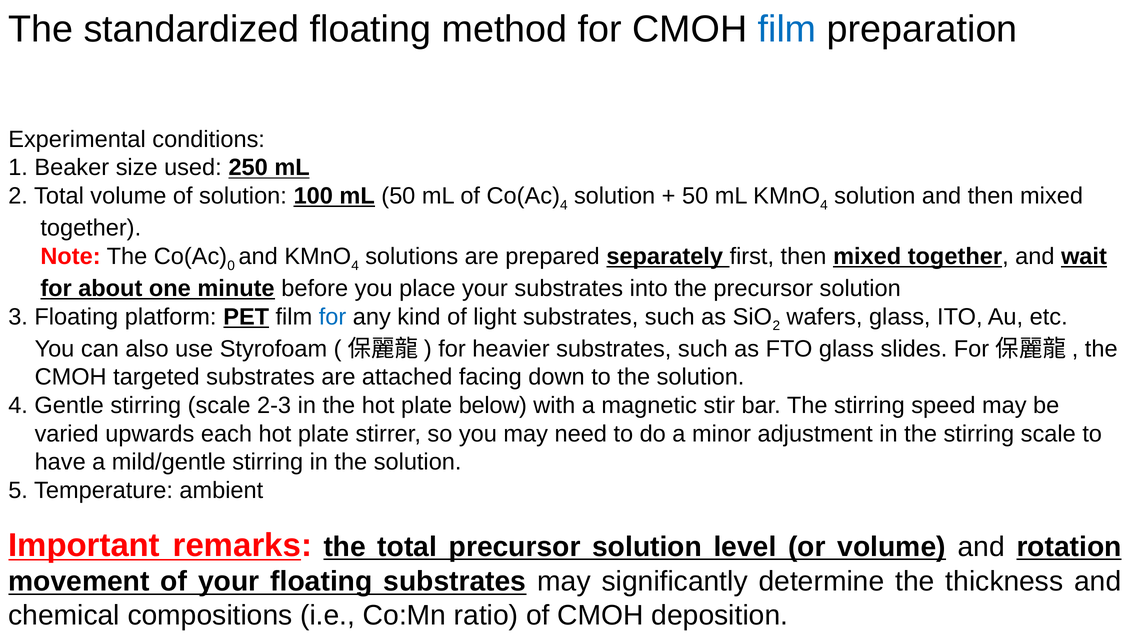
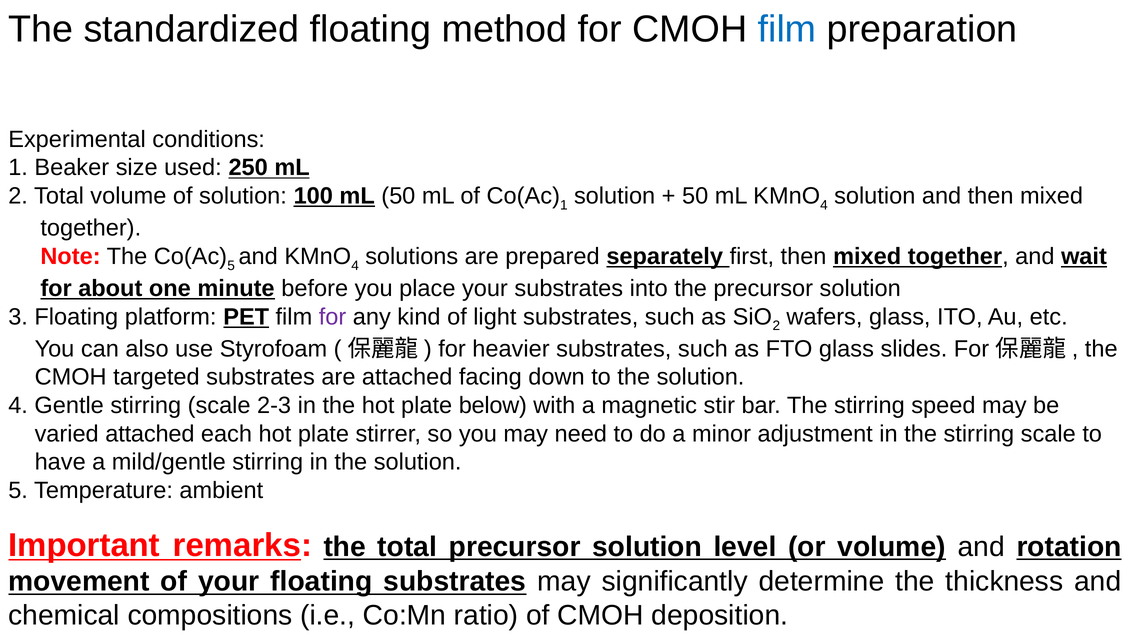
4 at (564, 205): 4 -> 1
0 at (231, 265): 0 -> 5
for at (333, 317) colour: blue -> purple
varied upwards: upwards -> attached
